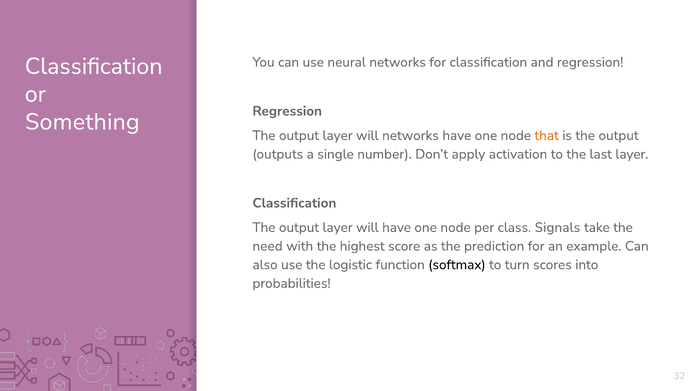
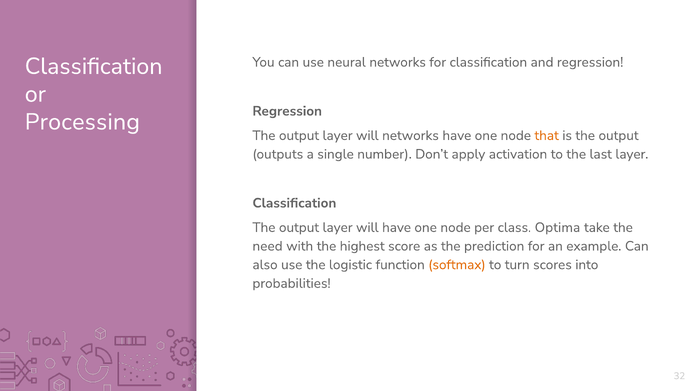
Something: Something -> Processing
Signals: Signals -> Optima
softmax colour: black -> orange
